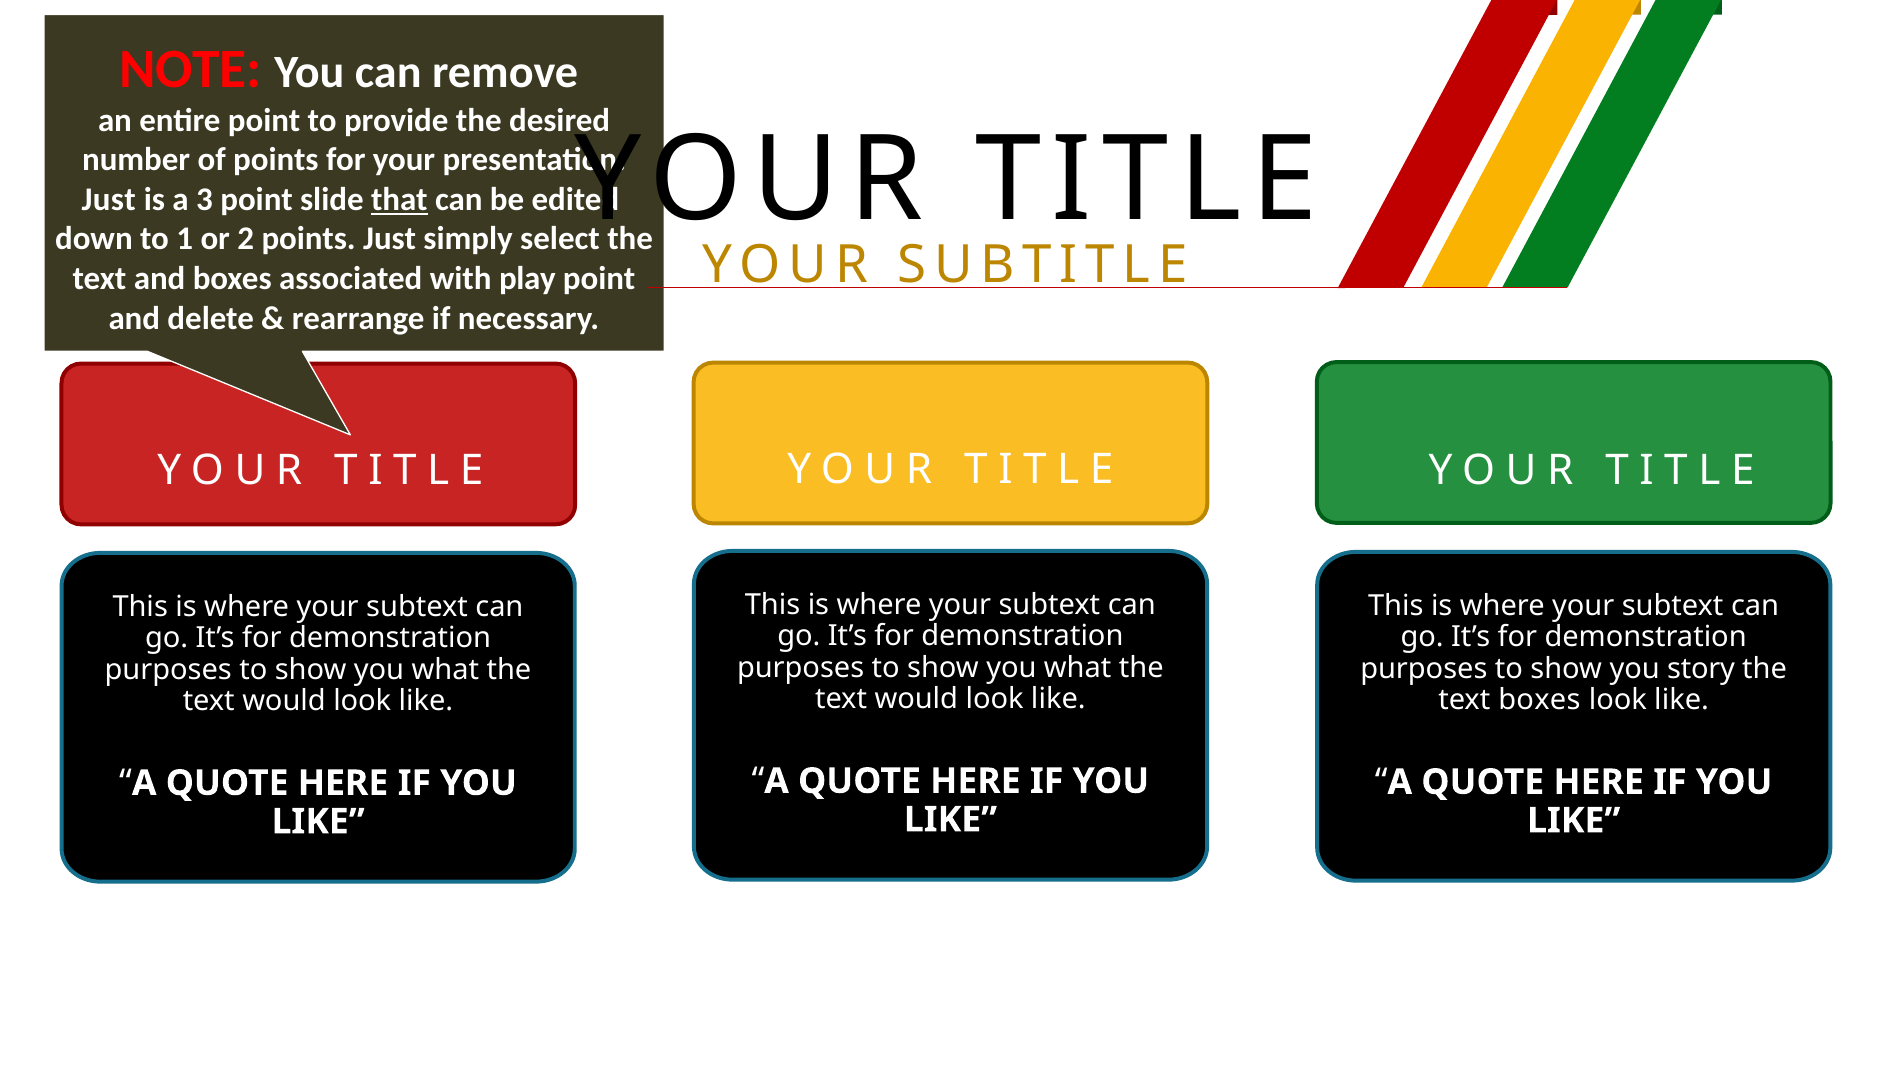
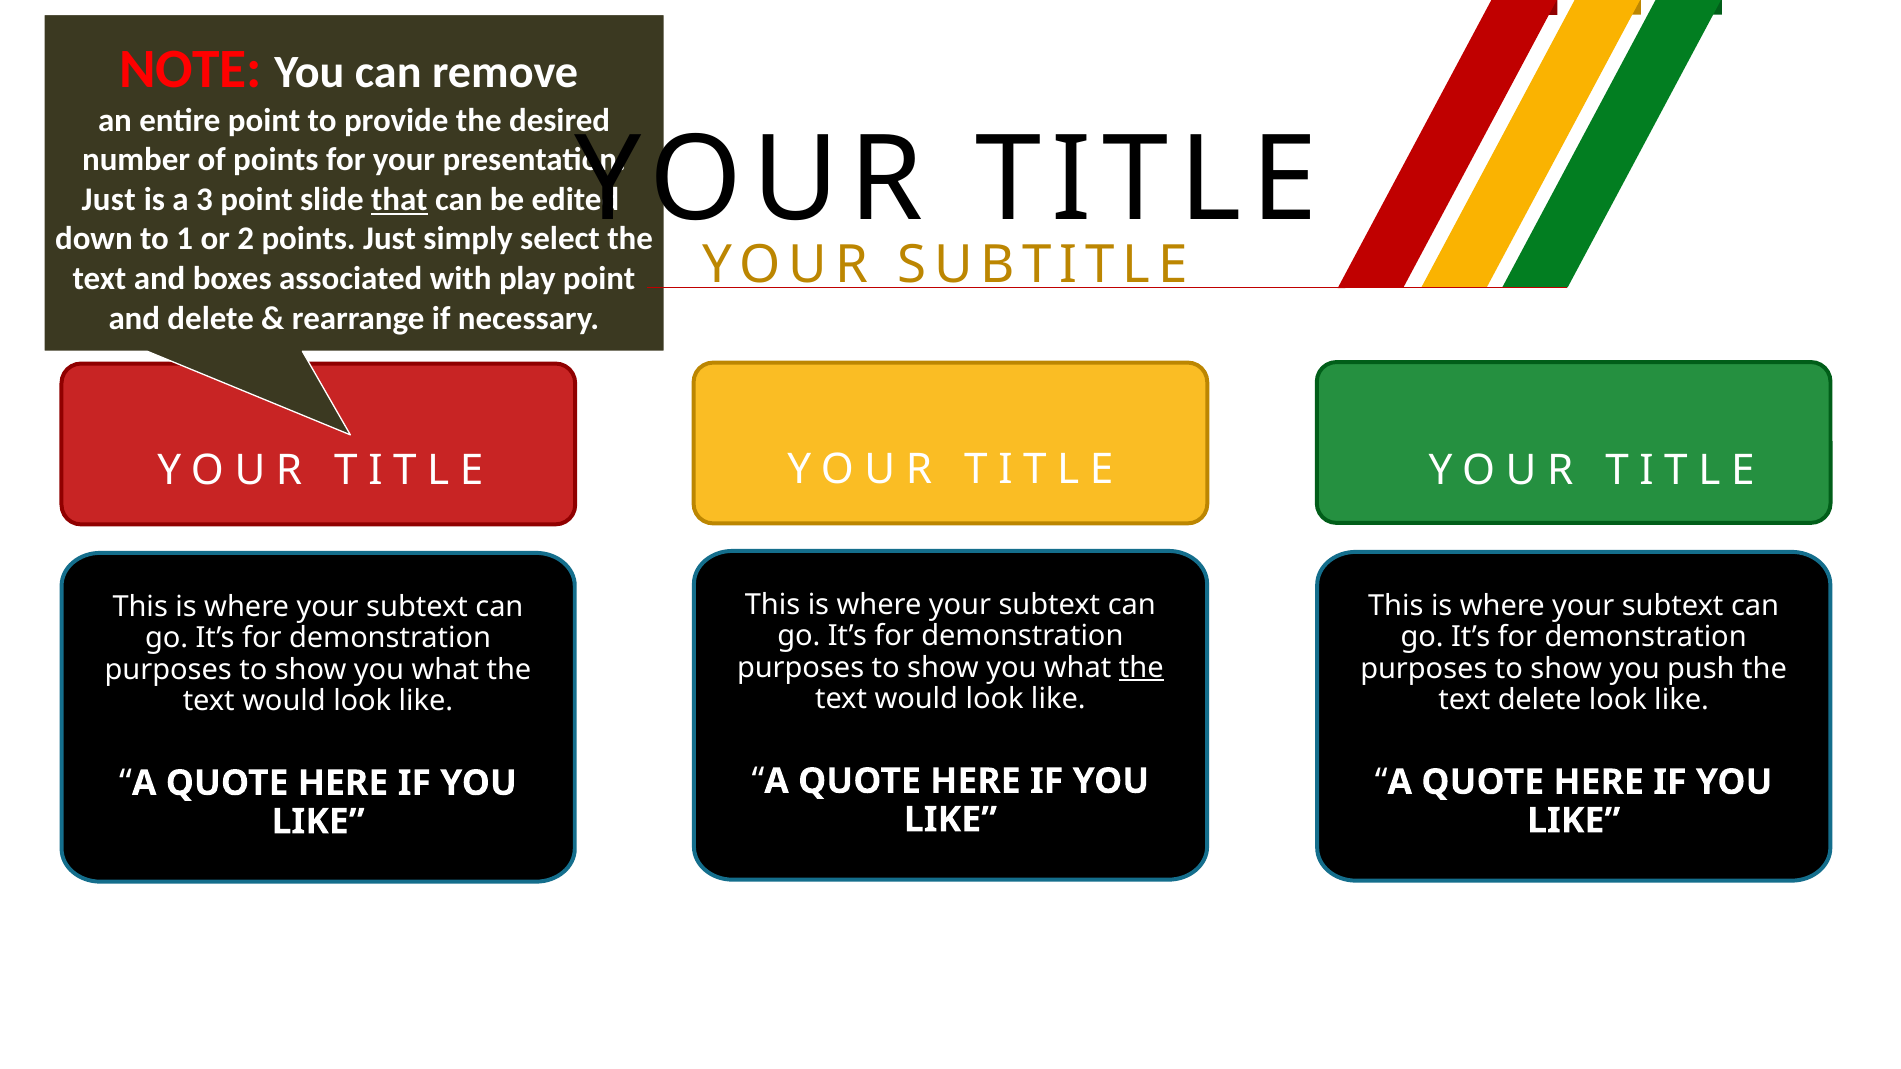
the at (1141, 668) underline: none -> present
story: story -> push
text boxes: boxes -> delete
